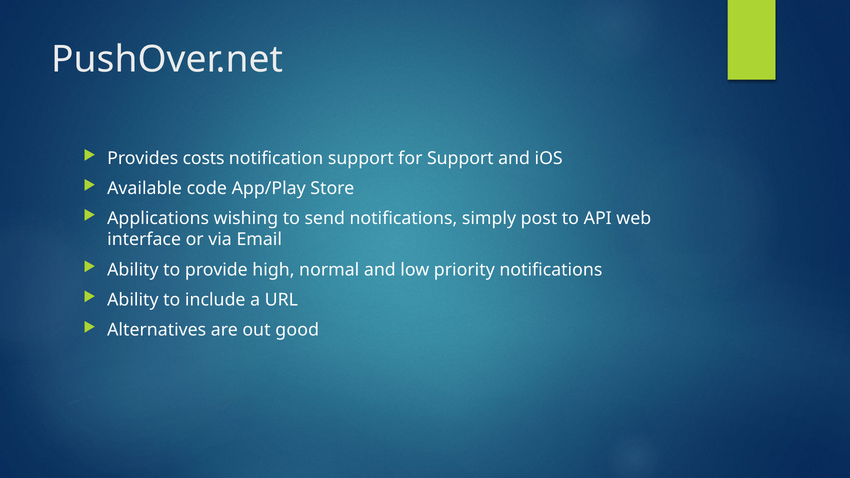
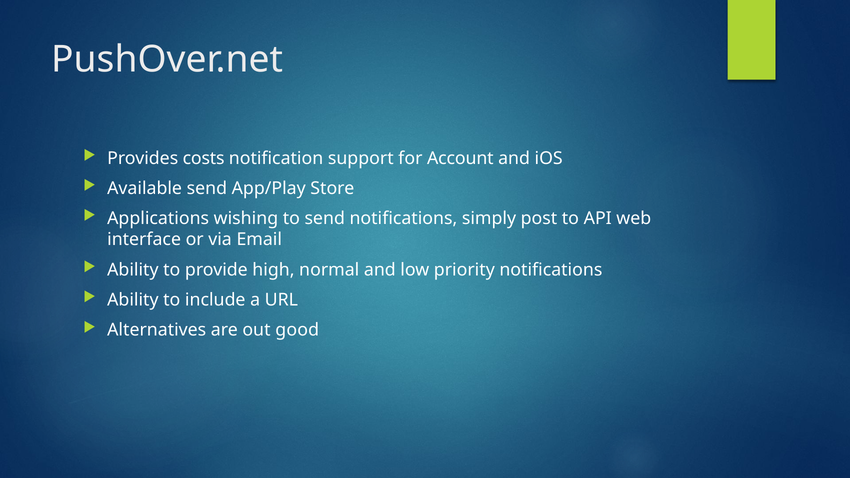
for Support: Support -> Account
Available code: code -> send
